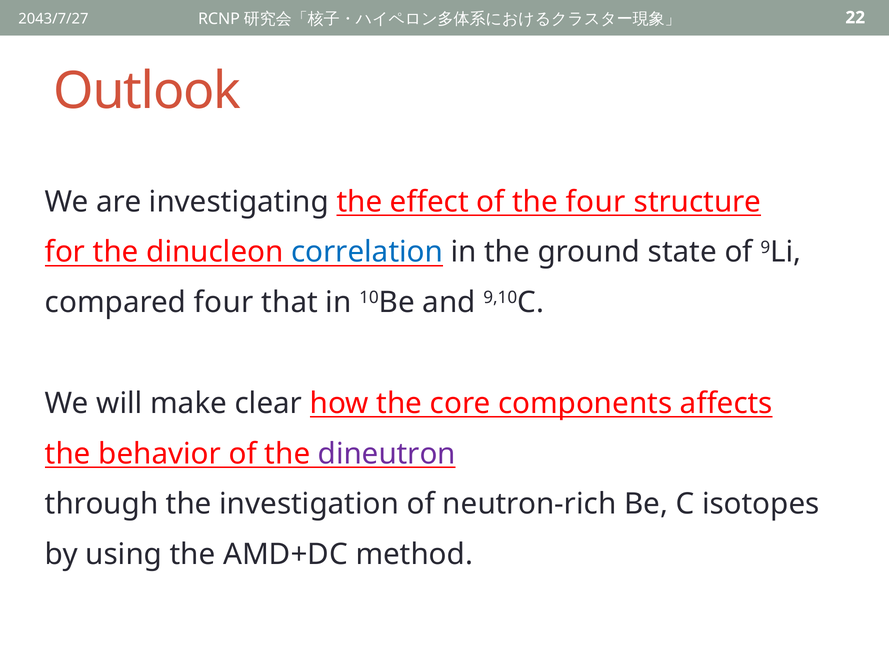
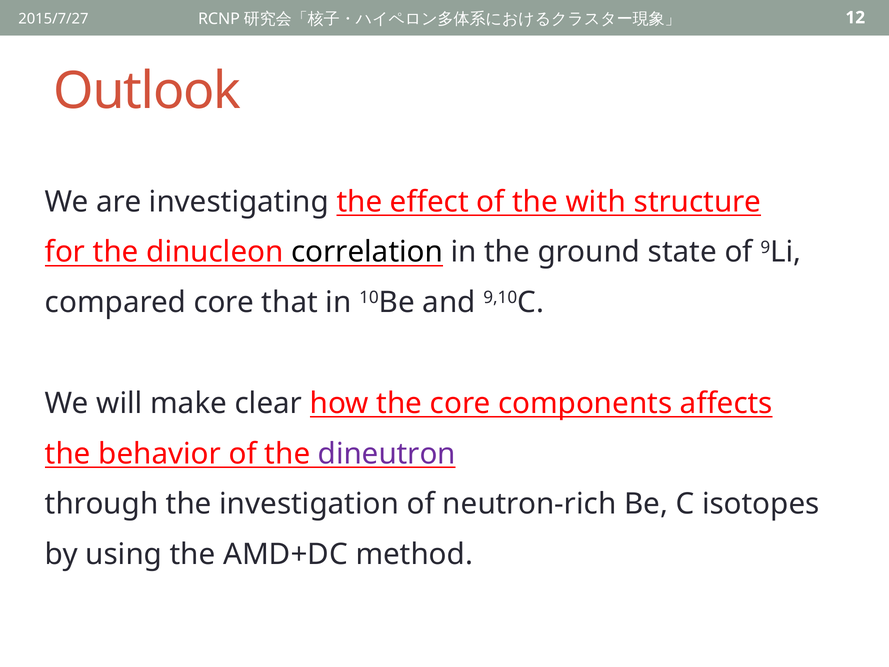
2043/7/27: 2043/7/27 -> 2015/7/27
22: 22 -> 12
the four: four -> with
correlation colour: blue -> black
compared four: four -> core
